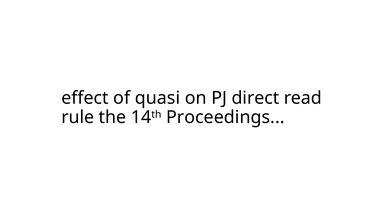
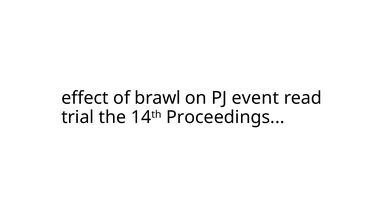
quasi: quasi -> brawl
direct: direct -> event
rule: rule -> trial
